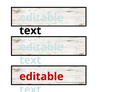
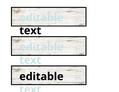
editable at (41, 77) colour: red -> black
